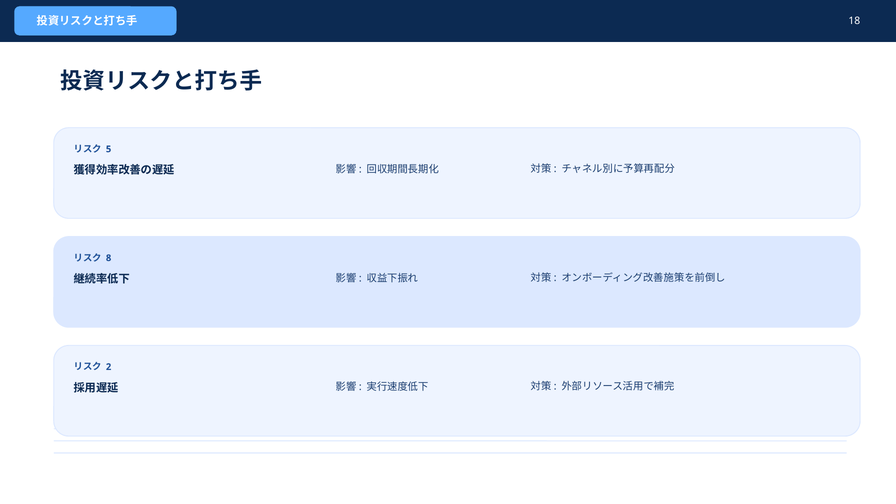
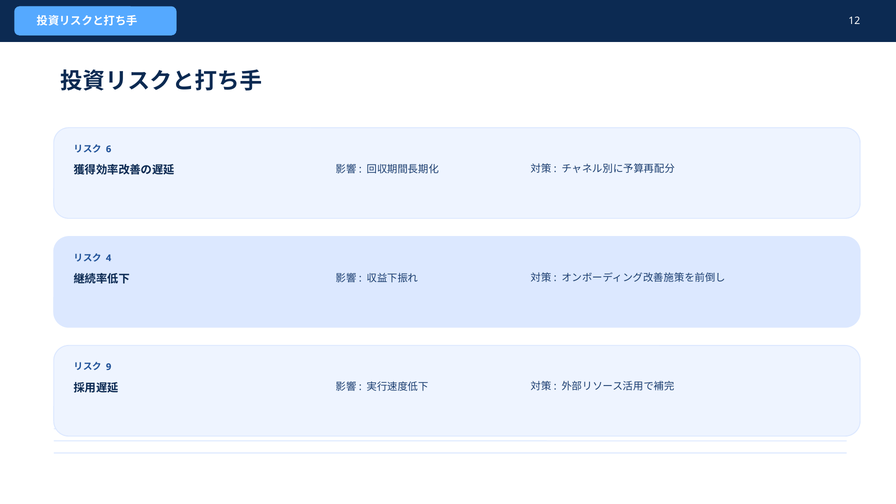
18: 18 -> 12
5: 5 -> 6
8: 8 -> 4
2: 2 -> 9
